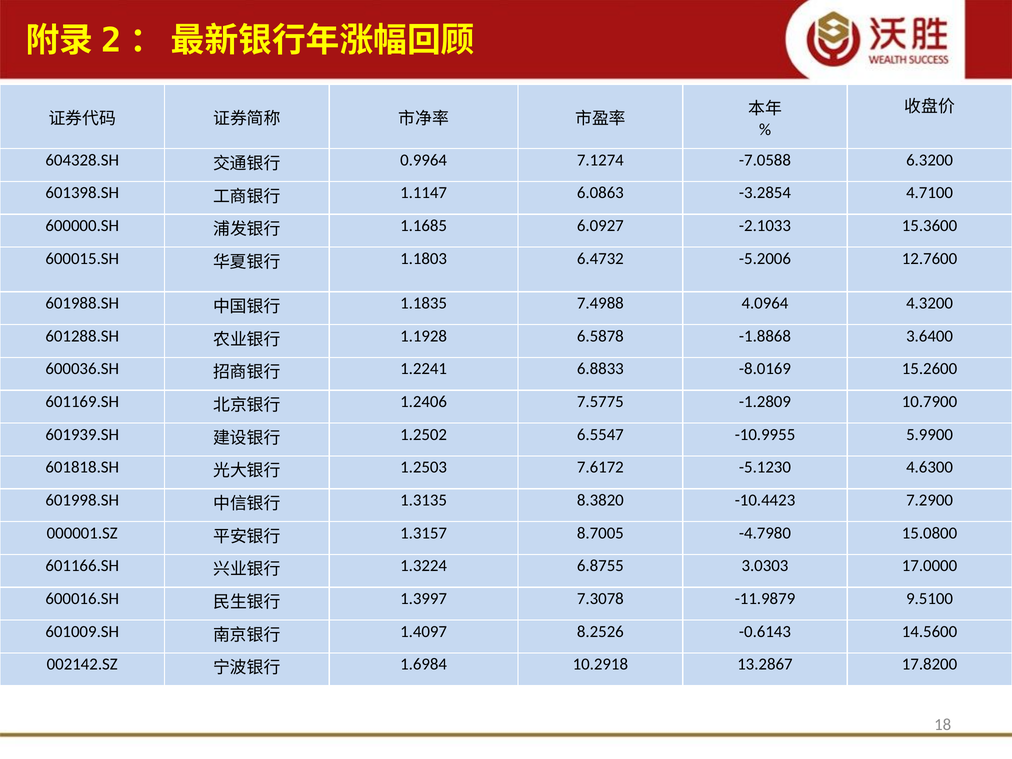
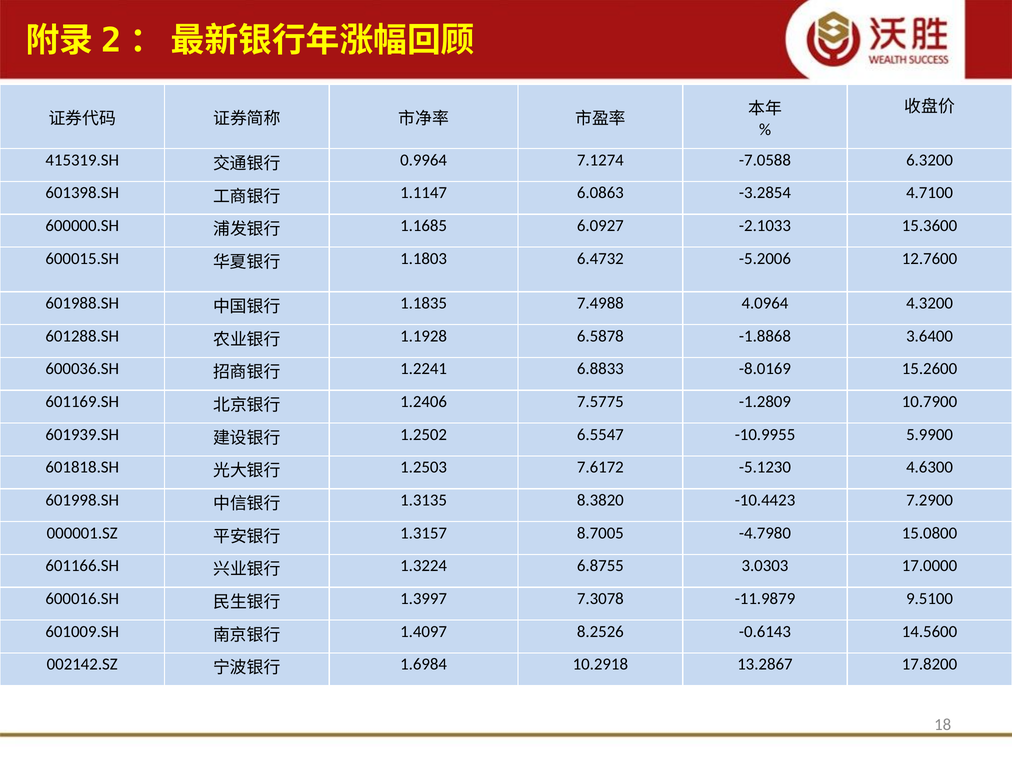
604328.SH: 604328.SH -> 415319.SH
